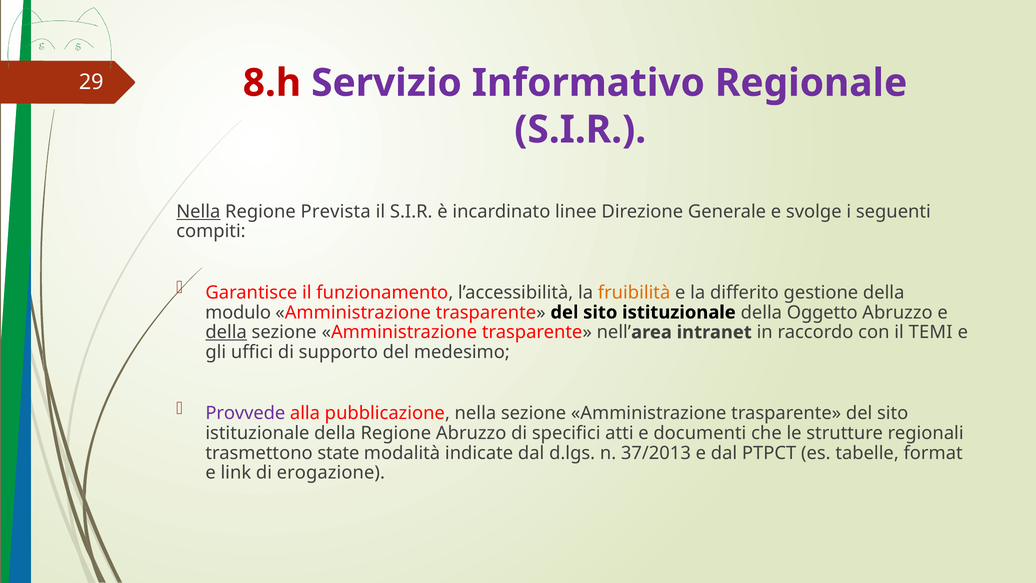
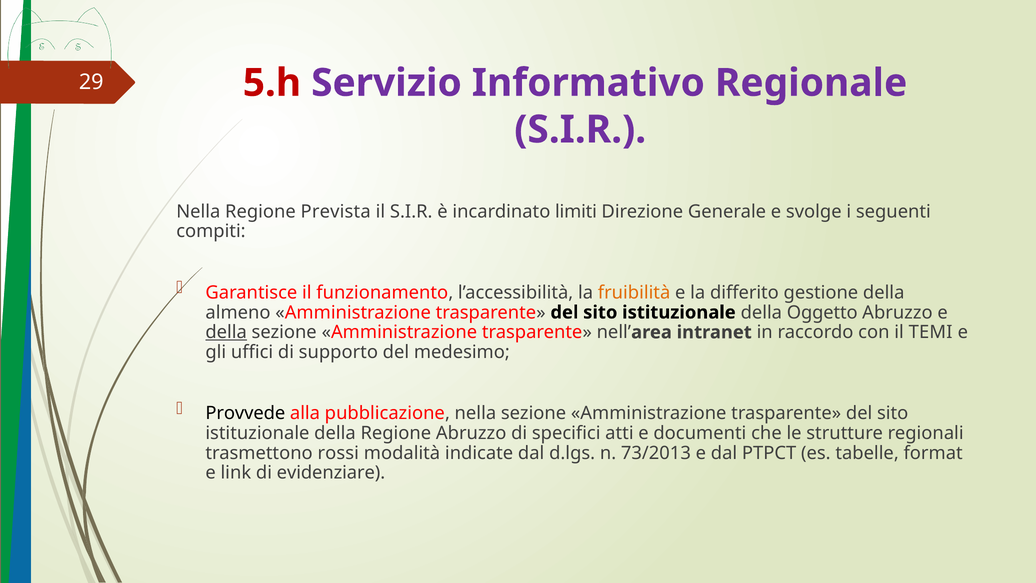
8.h: 8.h -> 5.h
Nella at (198, 211) underline: present -> none
linee: linee -> limiti
modulo: modulo -> almeno
Provvede colour: purple -> black
state: state -> rossi
37/2013: 37/2013 -> 73/2013
erogazione: erogazione -> evidenziare
